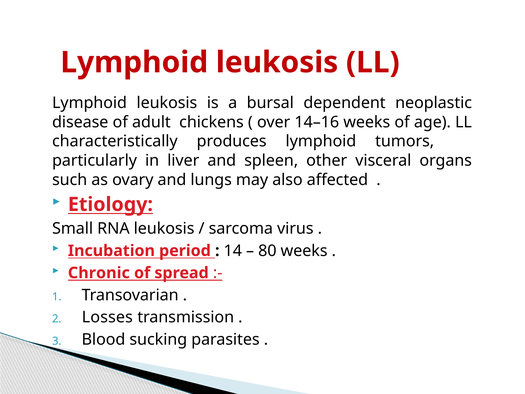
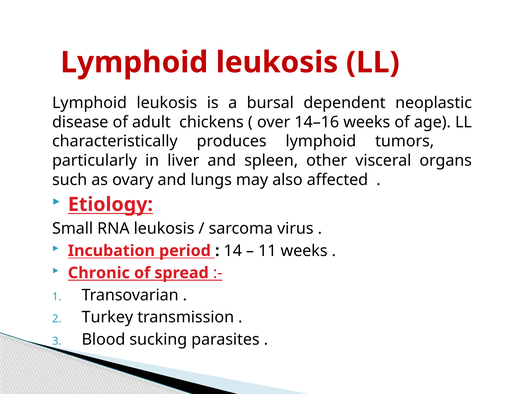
80: 80 -> 11
Losses: Losses -> Turkey
